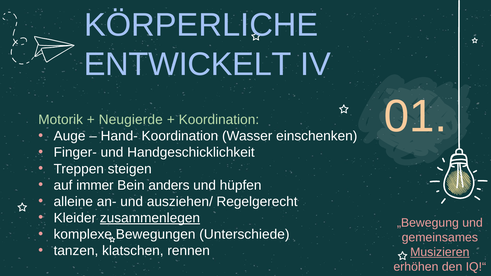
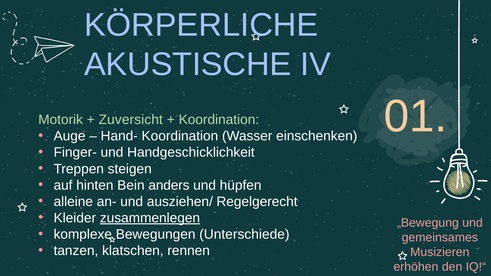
ENTWICKELT: ENTWICKELT -> AKUSTISCHE
Neugierde: Neugierde -> Zuversicht
immer: immer -> hinten
Musizieren underline: present -> none
